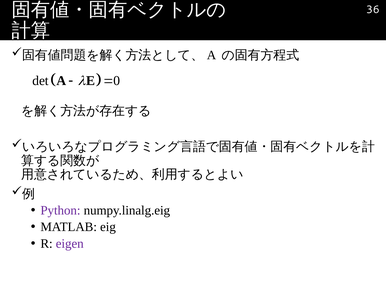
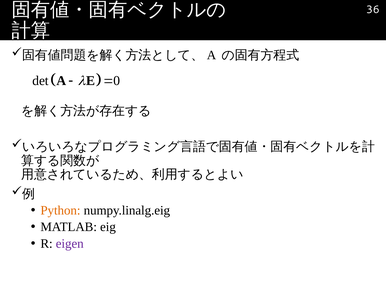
Python colour: purple -> orange
